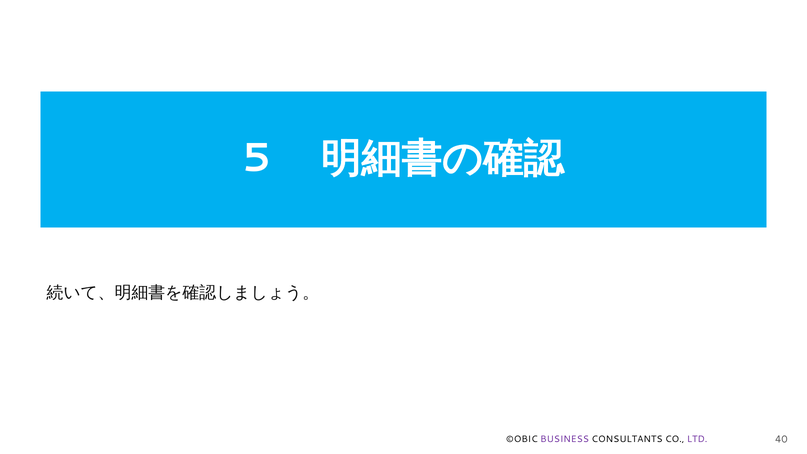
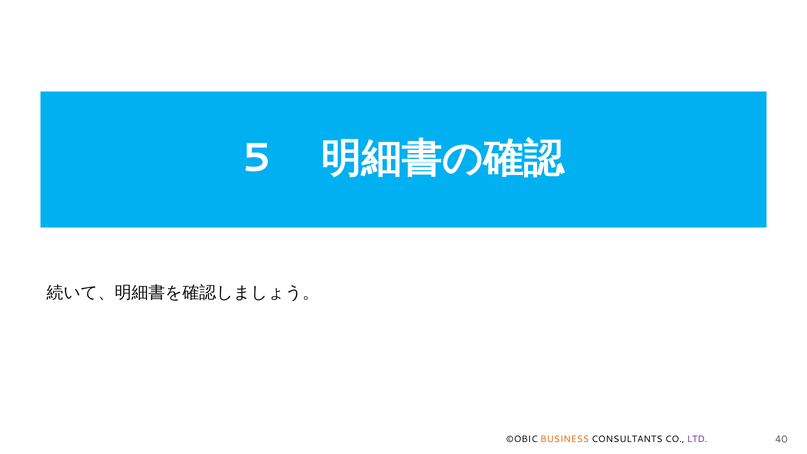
BUSINESS colour: purple -> orange
